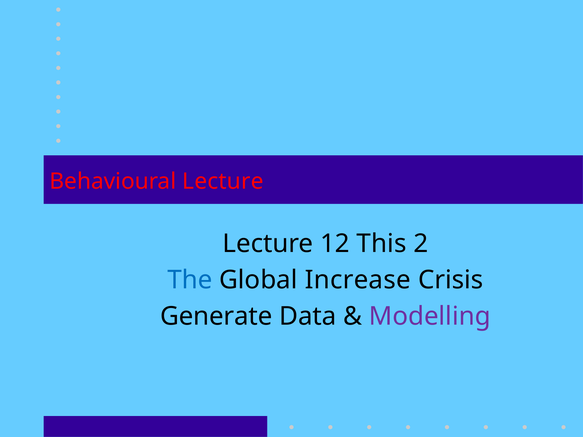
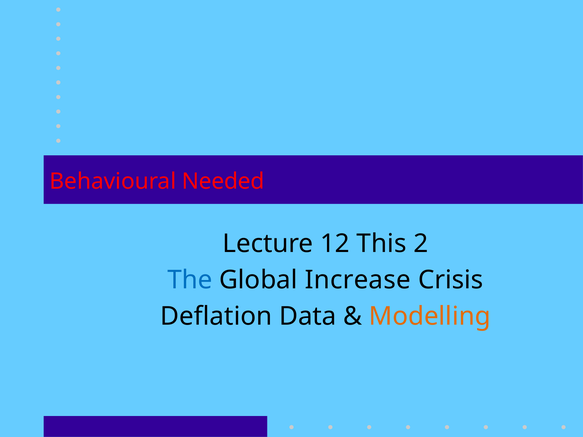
Behavioural Lecture: Lecture -> Needed
Generate: Generate -> Deflation
Modelling colour: purple -> orange
